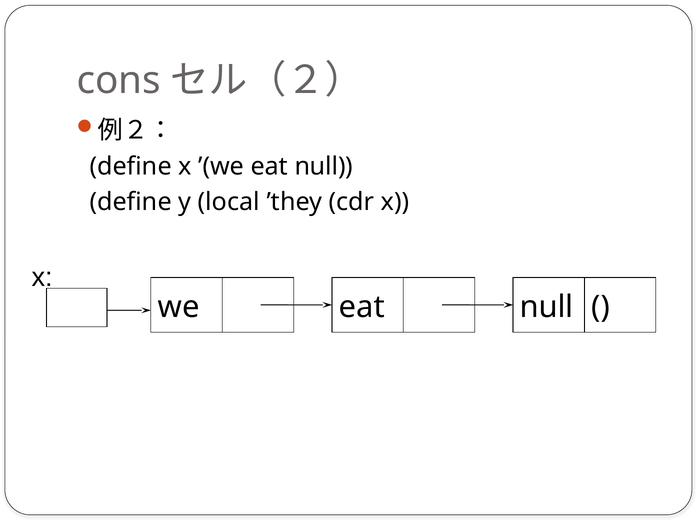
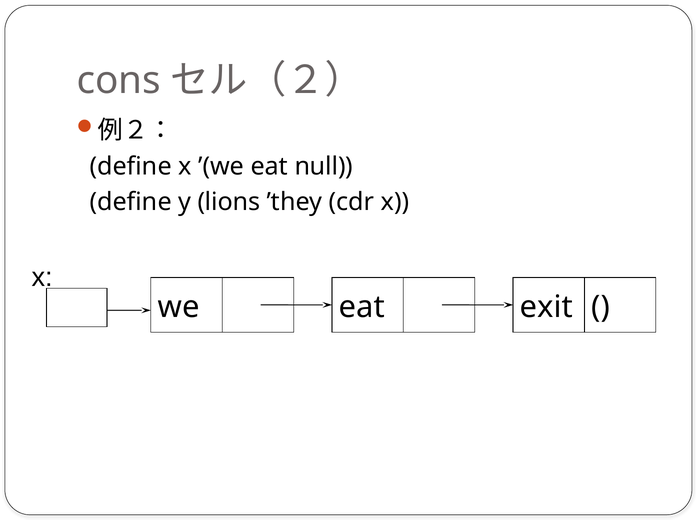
local: local -> lions
we eat null: null -> exit
